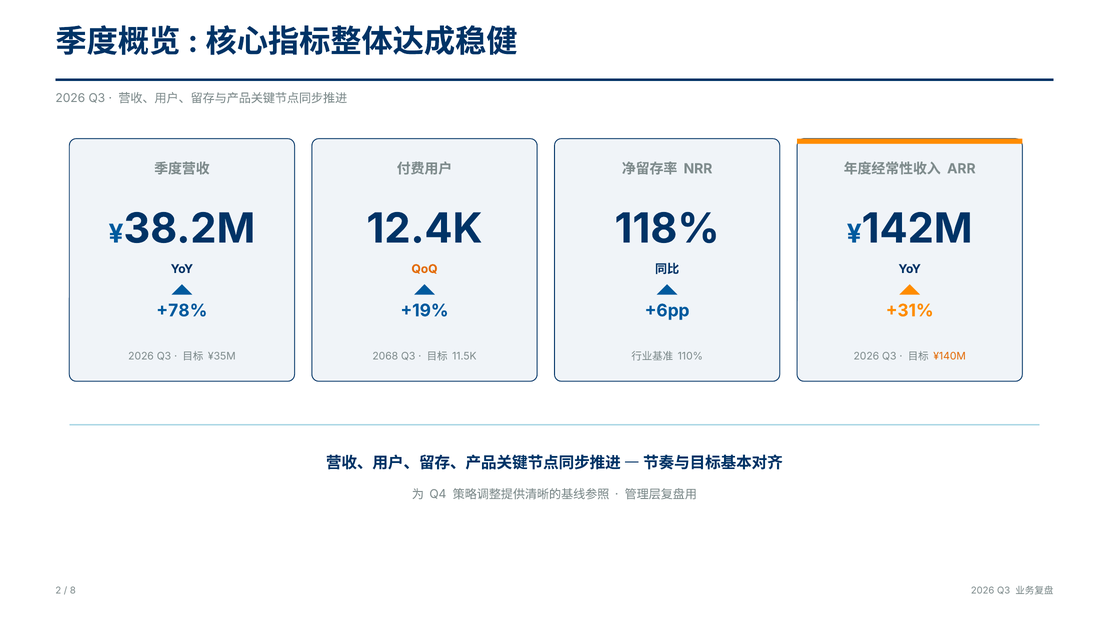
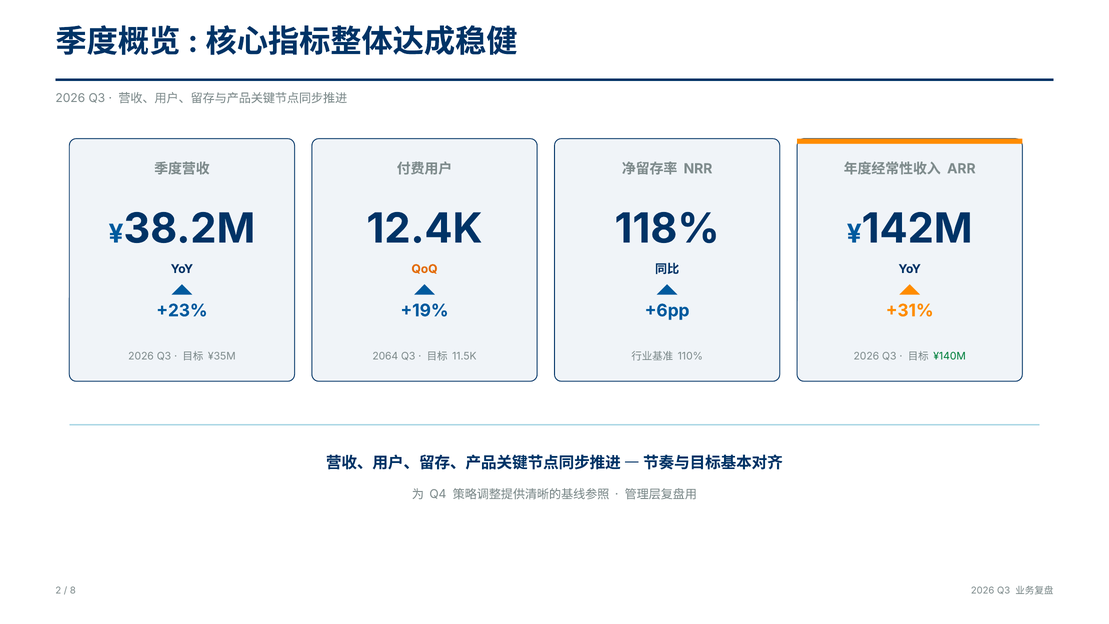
+78%: +78% -> +23%
2068: 2068 -> 2064
¥140M colour: orange -> green
